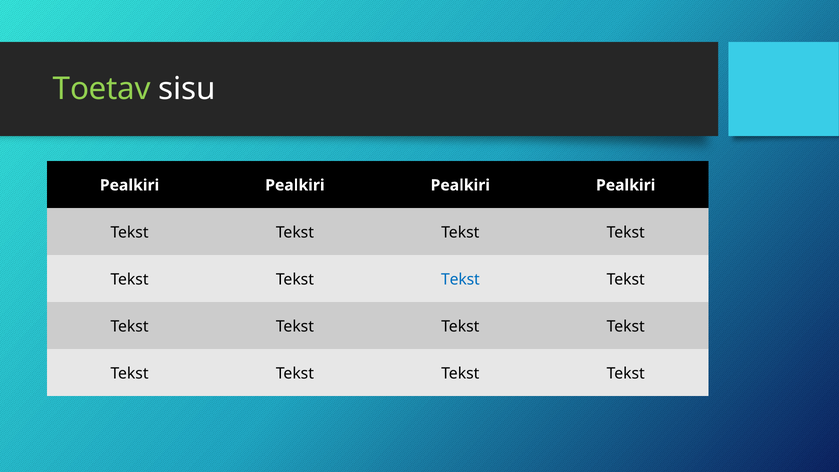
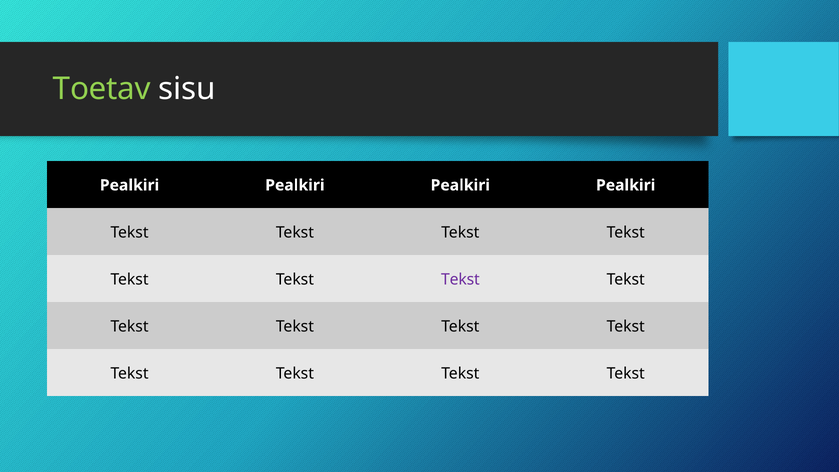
Tekst at (460, 279) colour: blue -> purple
